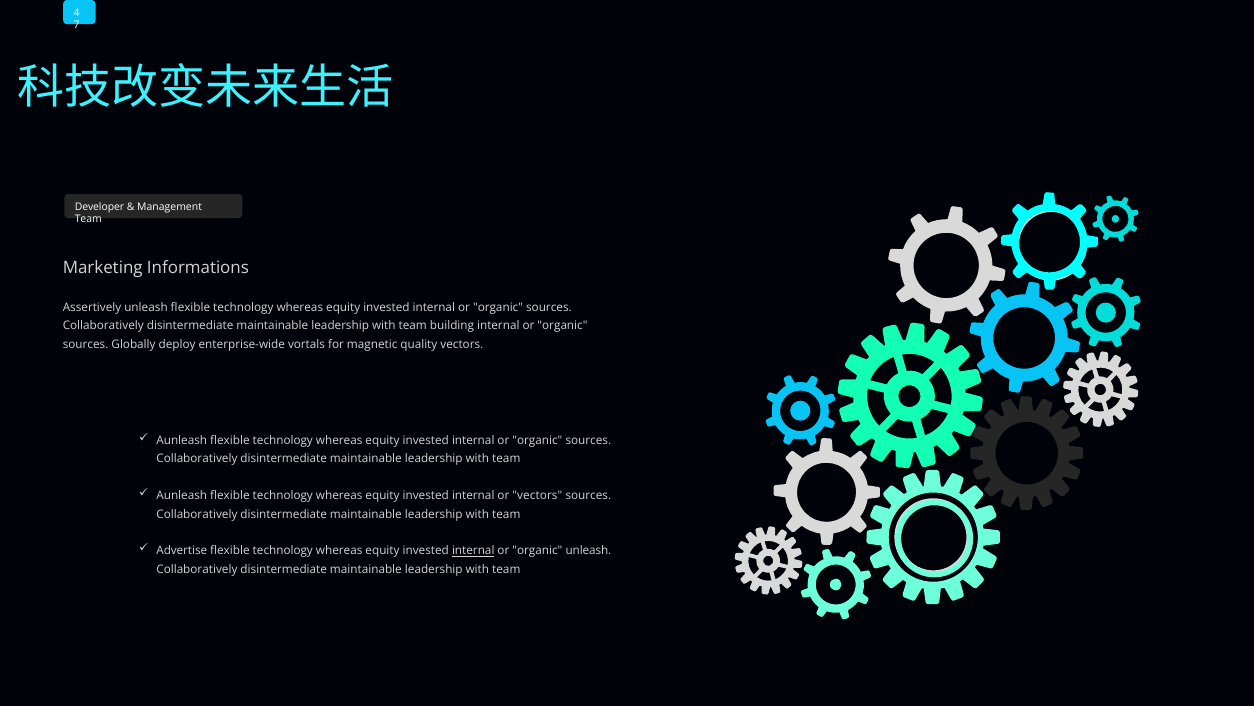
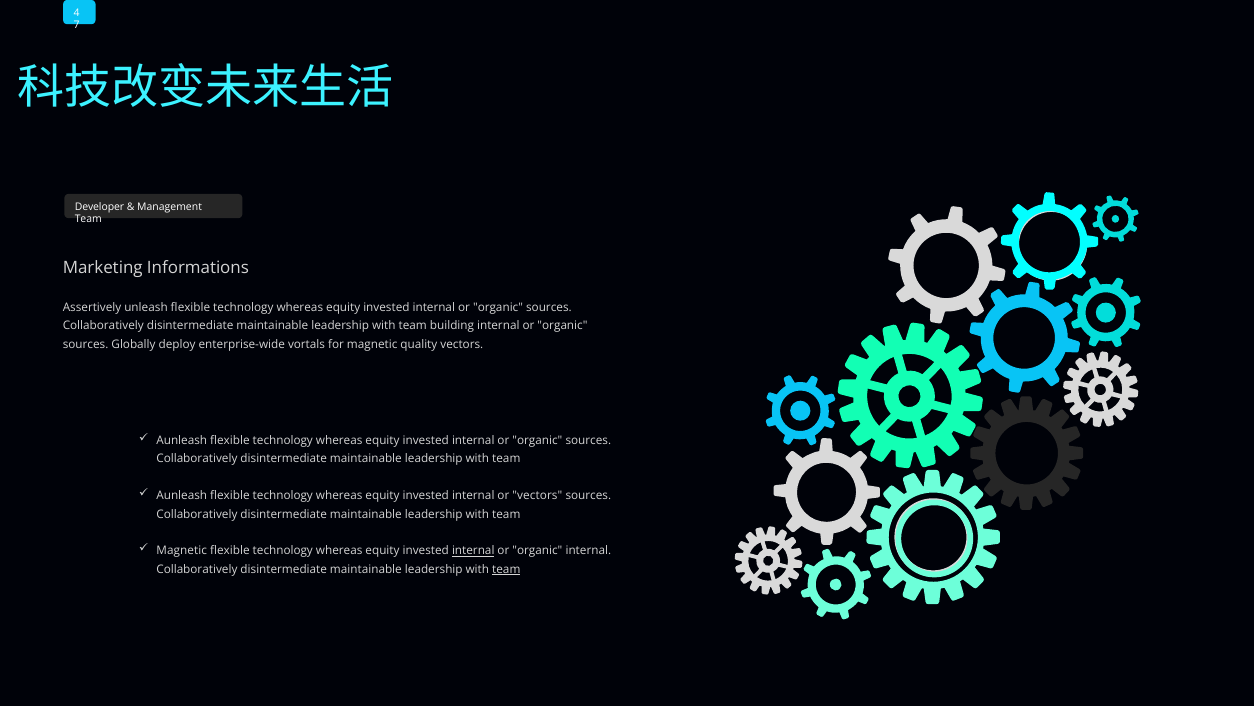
Advertise at (182, 550): Advertise -> Magnetic
organic unleash: unleash -> internal
team at (506, 569) underline: none -> present
